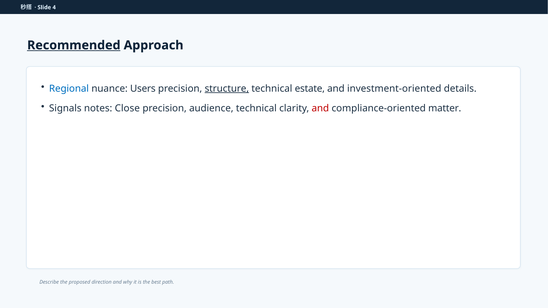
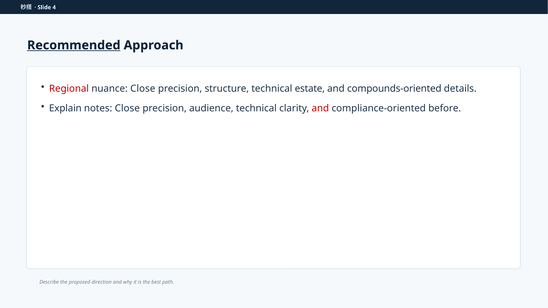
Regional colour: blue -> red
nuance Users: Users -> Close
structure underline: present -> none
investment-oriented: investment-oriented -> compounds-oriented
Signals: Signals -> Explain
matter: matter -> before
